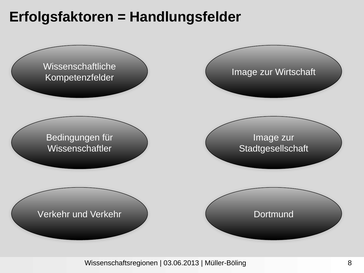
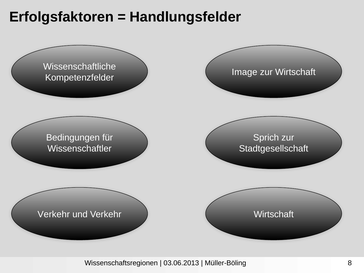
Image at (266, 138): Image -> Sprich
Dortmund at (274, 214): Dortmund -> Wirtschaft
